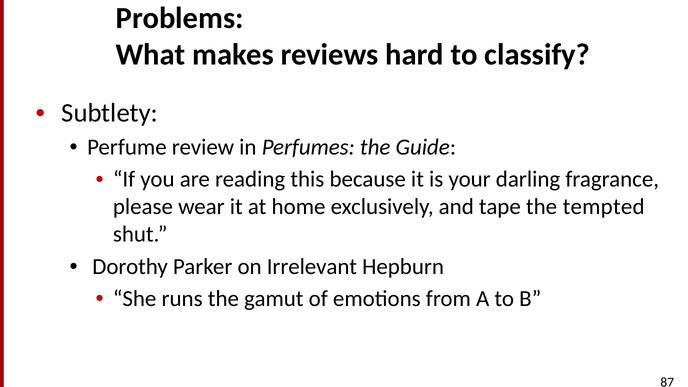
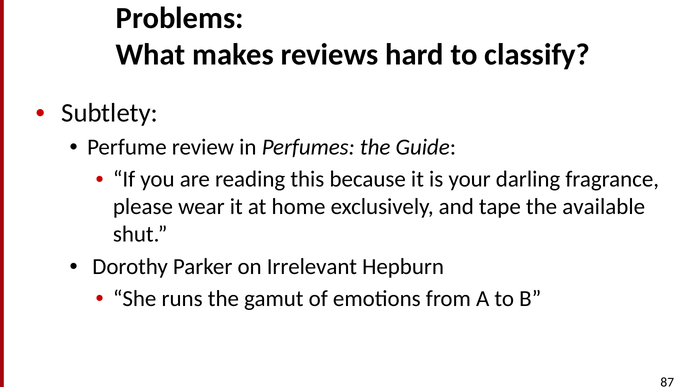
tempted: tempted -> available
